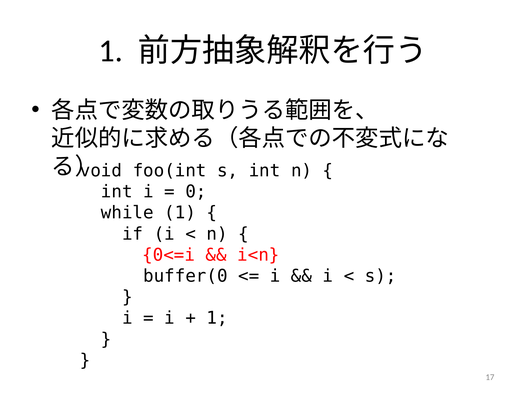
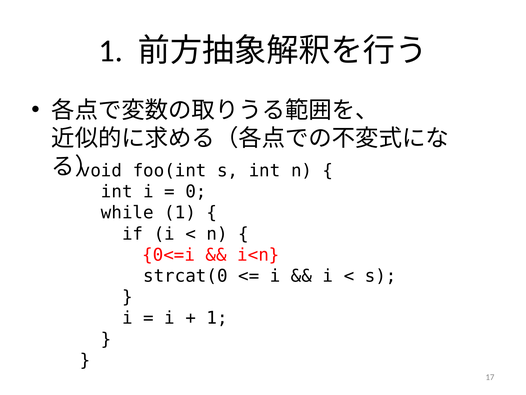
buffer(0: buffer(0 -> strcat(0
